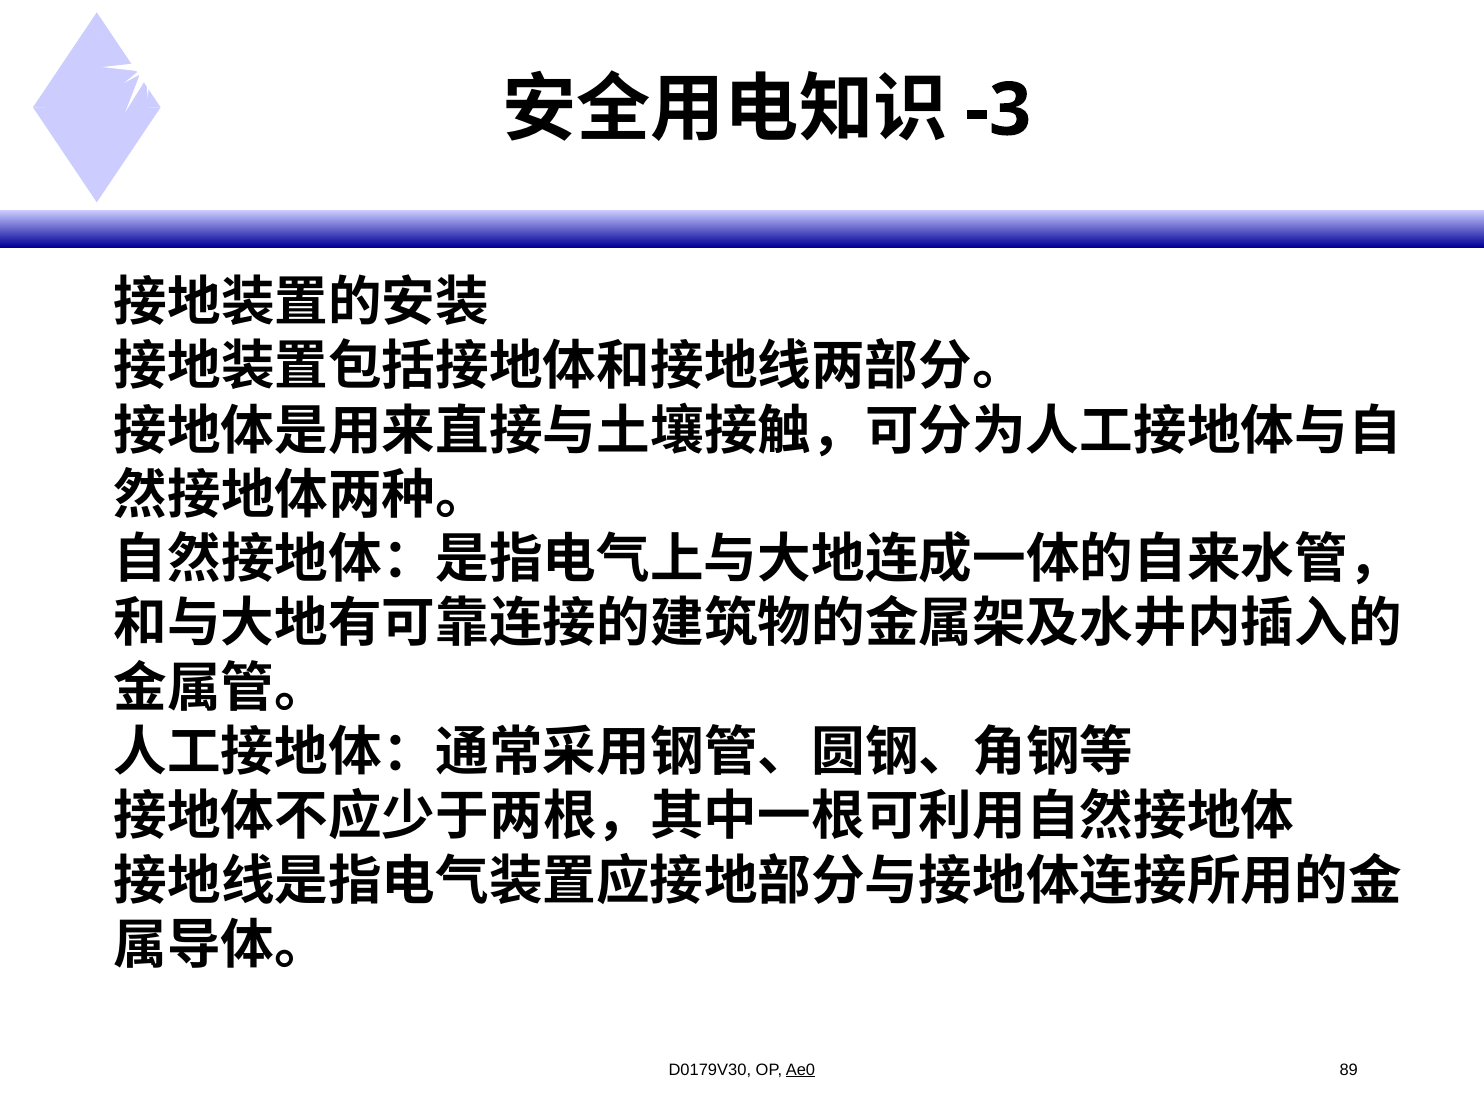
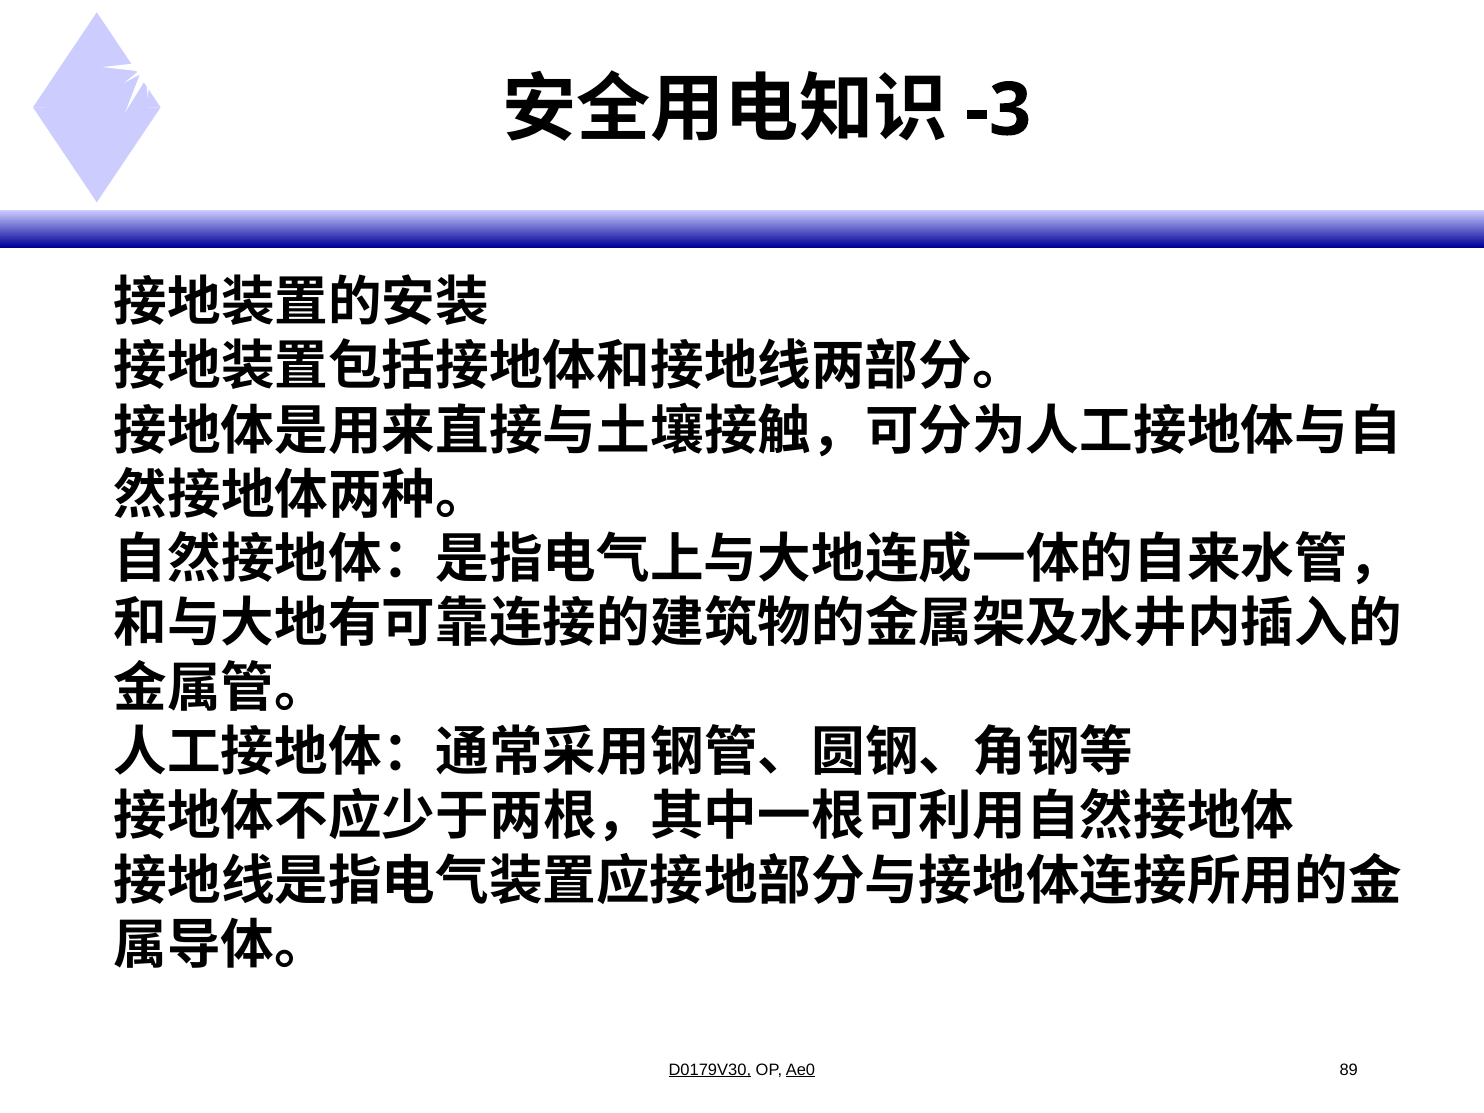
D0179V30 underline: none -> present
